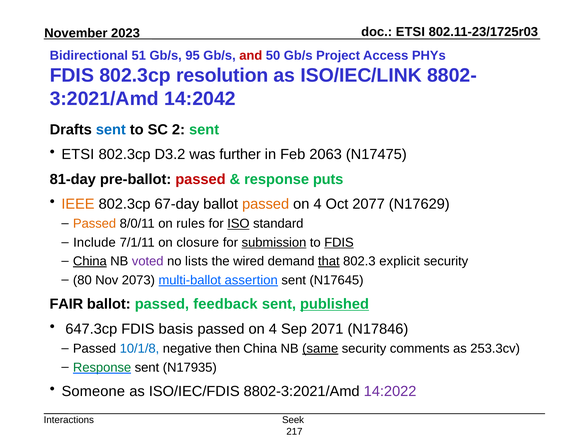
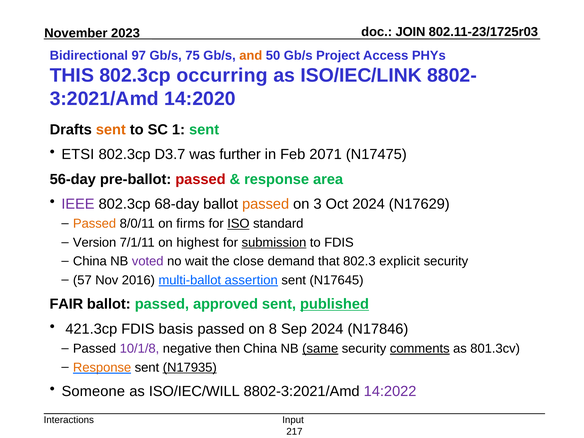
ETSI at (410, 32): ETSI -> JOIN
51: 51 -> 97
95: 95 -> 75
and colour: red -> orange
FDIS at (72, 75): FDIS -> THIS
resolution: resolution -> occurring
14:2042: 14:2042 -> 14:2020
sent at (111, 130) colour: blue -> orange
2: 2 -> 1
D3.2: D3.2 -> D3.7
2063: 2063 -> 2071
81-day: 81-day -> 56-day
puts: puts -> area
IEEE colour: orange -> purple
67-day: 67-day -> 68-day
4 at (318, 204): 4 -> 3
Oct 2077: 2077 -> 2024
rules: rules -> firms
Include: Include -> Version
closure: closure -> highest
FDIS at (339, 242) underline: present -> none
China at (90, 261) underline: present -> none
lists: lists -> wait
wired: wired -> close
that underline: present -> none
80: 80 -> 57
2073: 2073 -> 2016
feedback: feedback -> approved
647.3cp: 647.3cp -> 421.3cp
4 at (273, 329): 4 -> 8
Sep 2071: 2071 -> 2024
10/1/8 colour: blue -> purple
comments underline: none -> present
253.3cv: 253.3cv -> 801.3cv
Response at (102, 367) colour: green -> orange
N17935 underline: none -> present
ISO/IEC/FDIS: ISO/IEC/FDIS -> ISO/IEC/WILL
Seek: Seek -> Input
